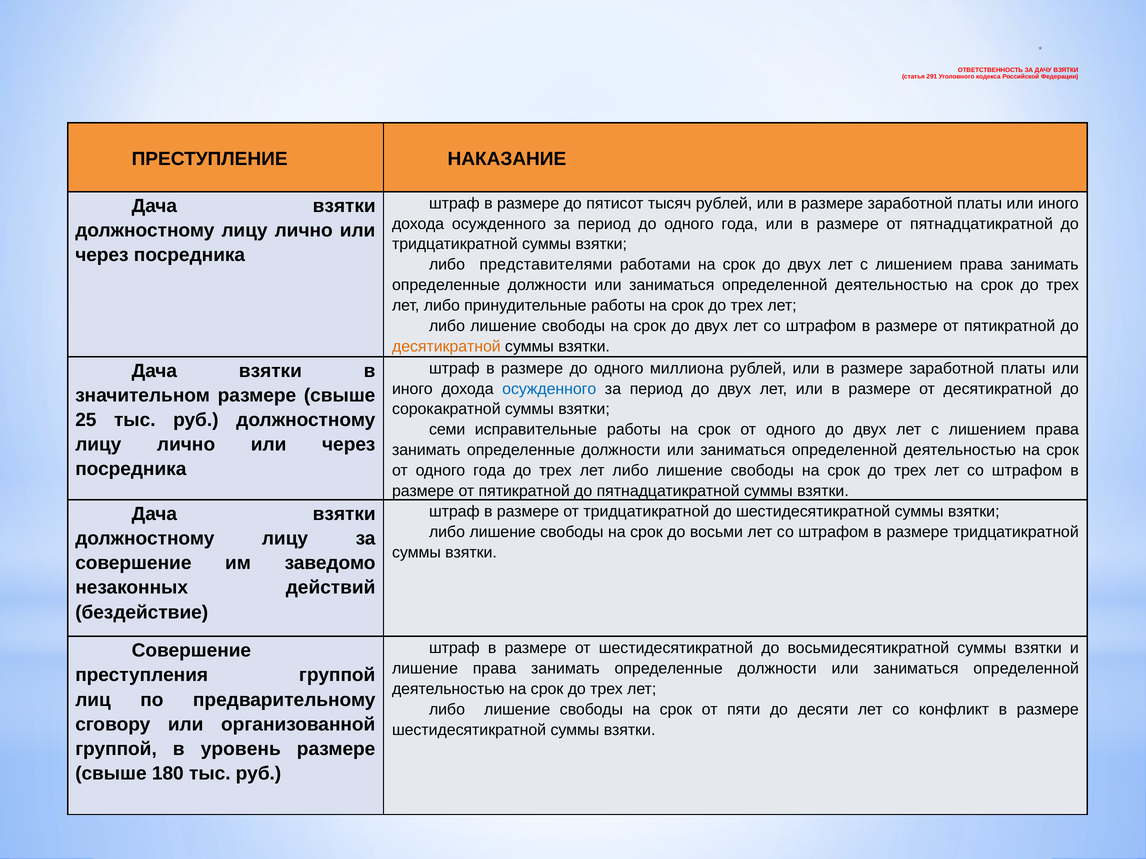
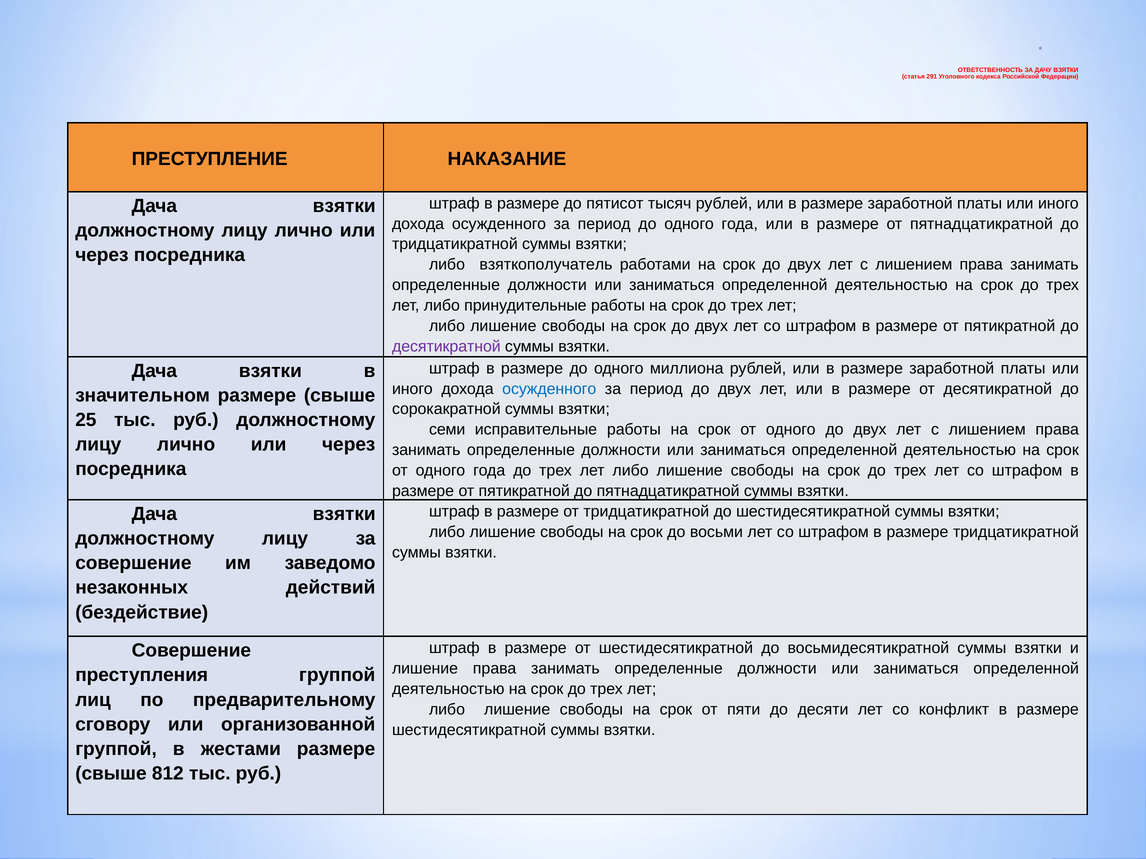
представителями: представителями -> взяткополучатель
десятикратной at (446, 347) colour: orange -> purple
уровень: уровень -> жестами
180: 180 -> 812
